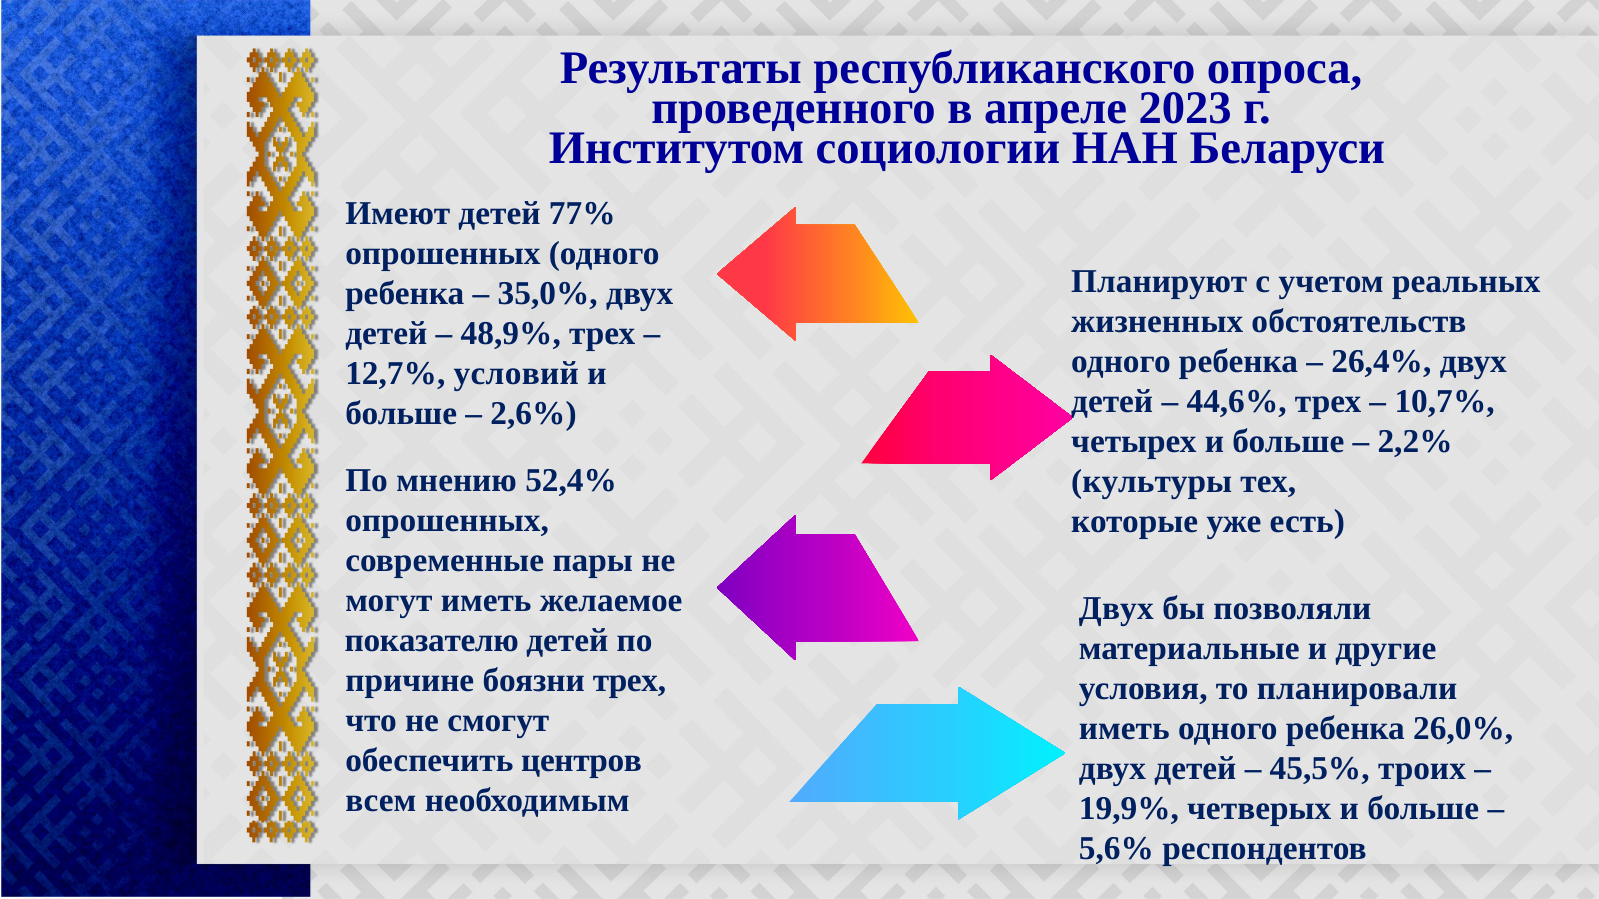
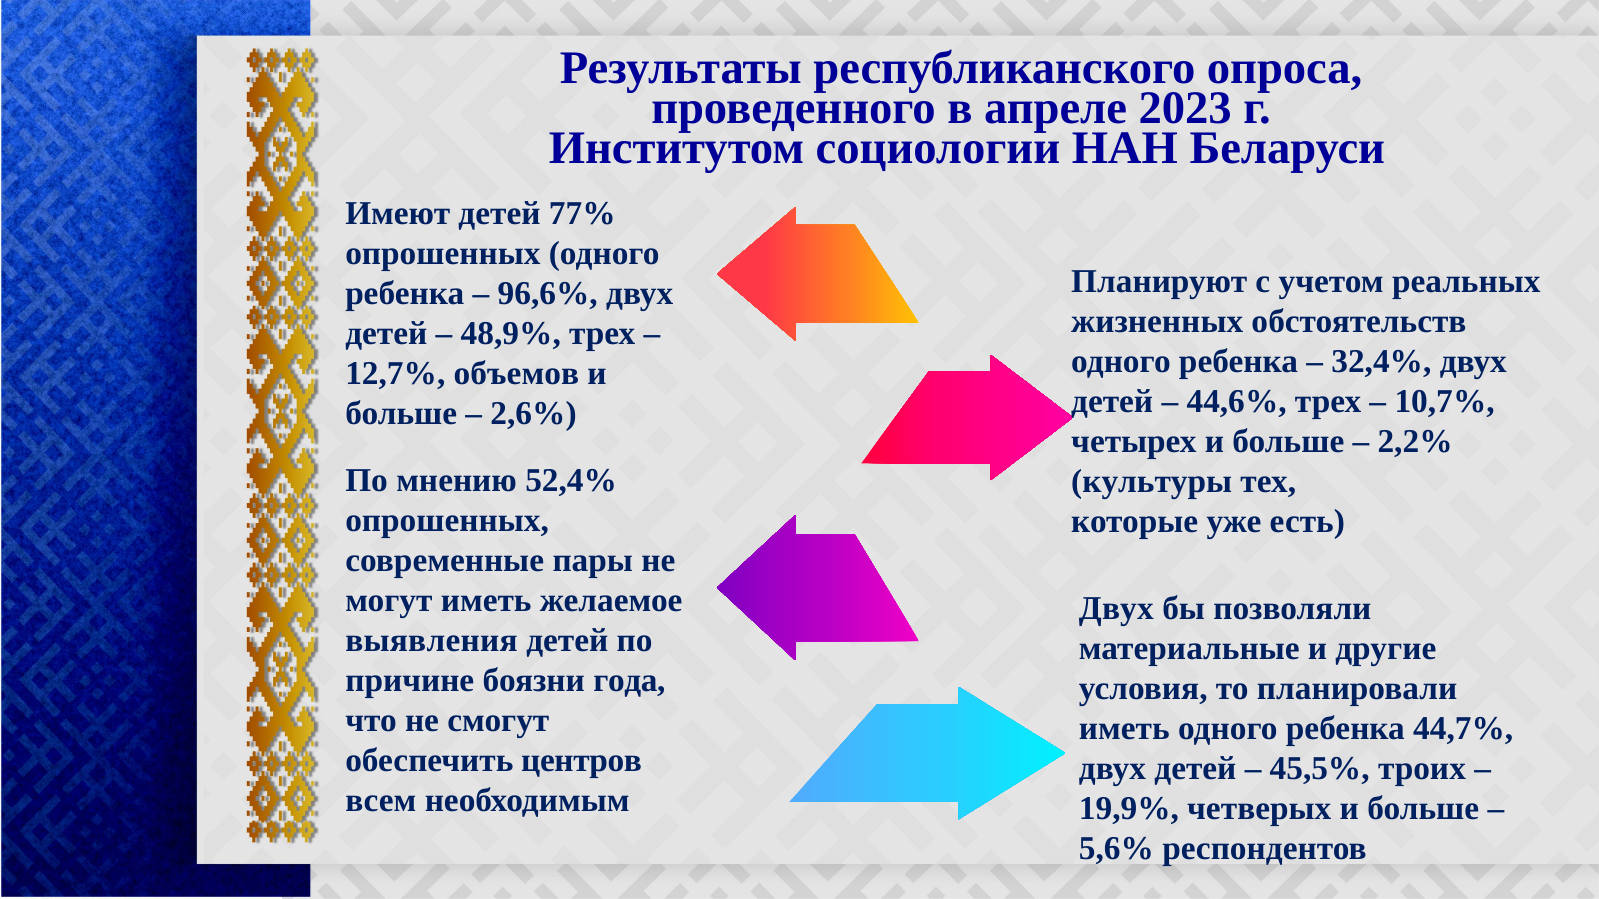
35,0%: 35,0% -> 96,6%
26,4%: 26,4% -> 32,4%
условий: условий -> объемов
показателю: показателю -> выявления
боязни трех: трех -> года
26,0%: 26,0% -> 44,7%
